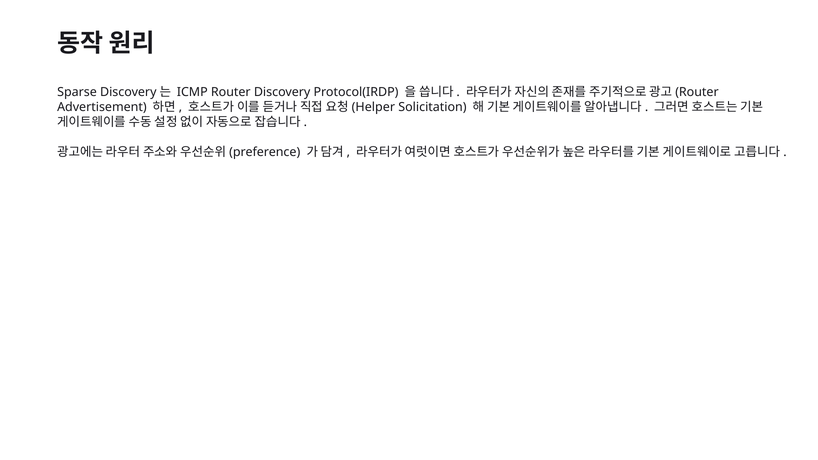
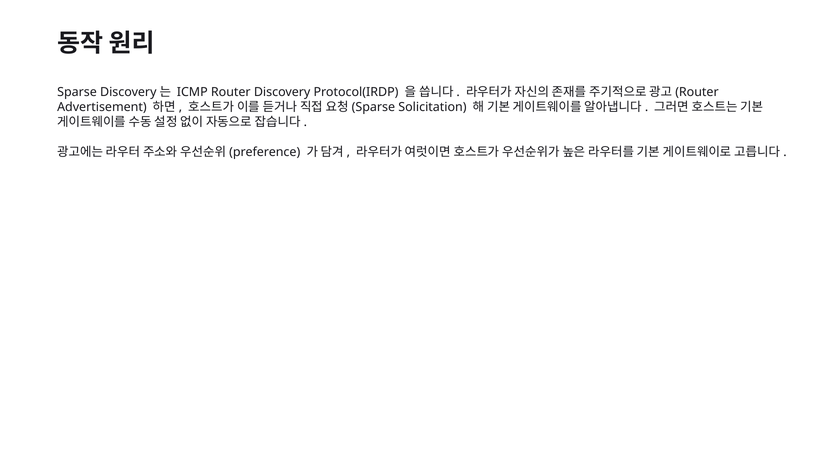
Helper at (373, 107): Helper -> Sparse
